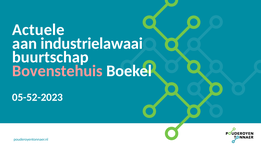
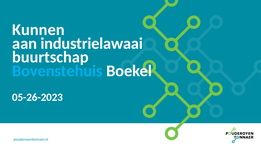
Actuele: Actuele -> Kunnen
Bovenstehuis colour: pink -> light blue
05-52-2023: 05-52-2023 -> 05-26-2023
